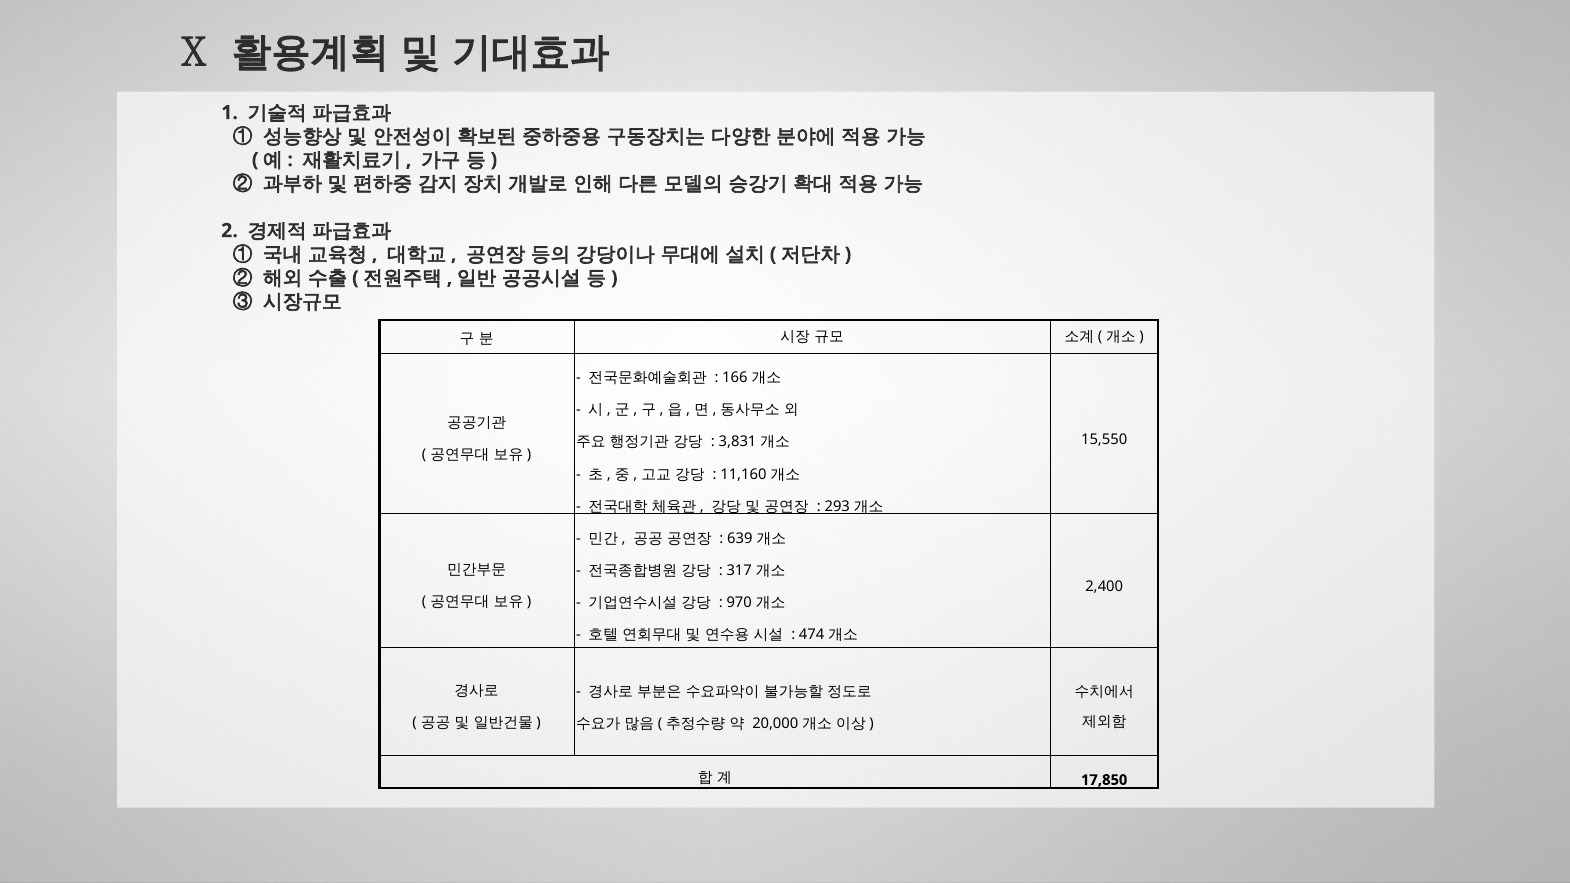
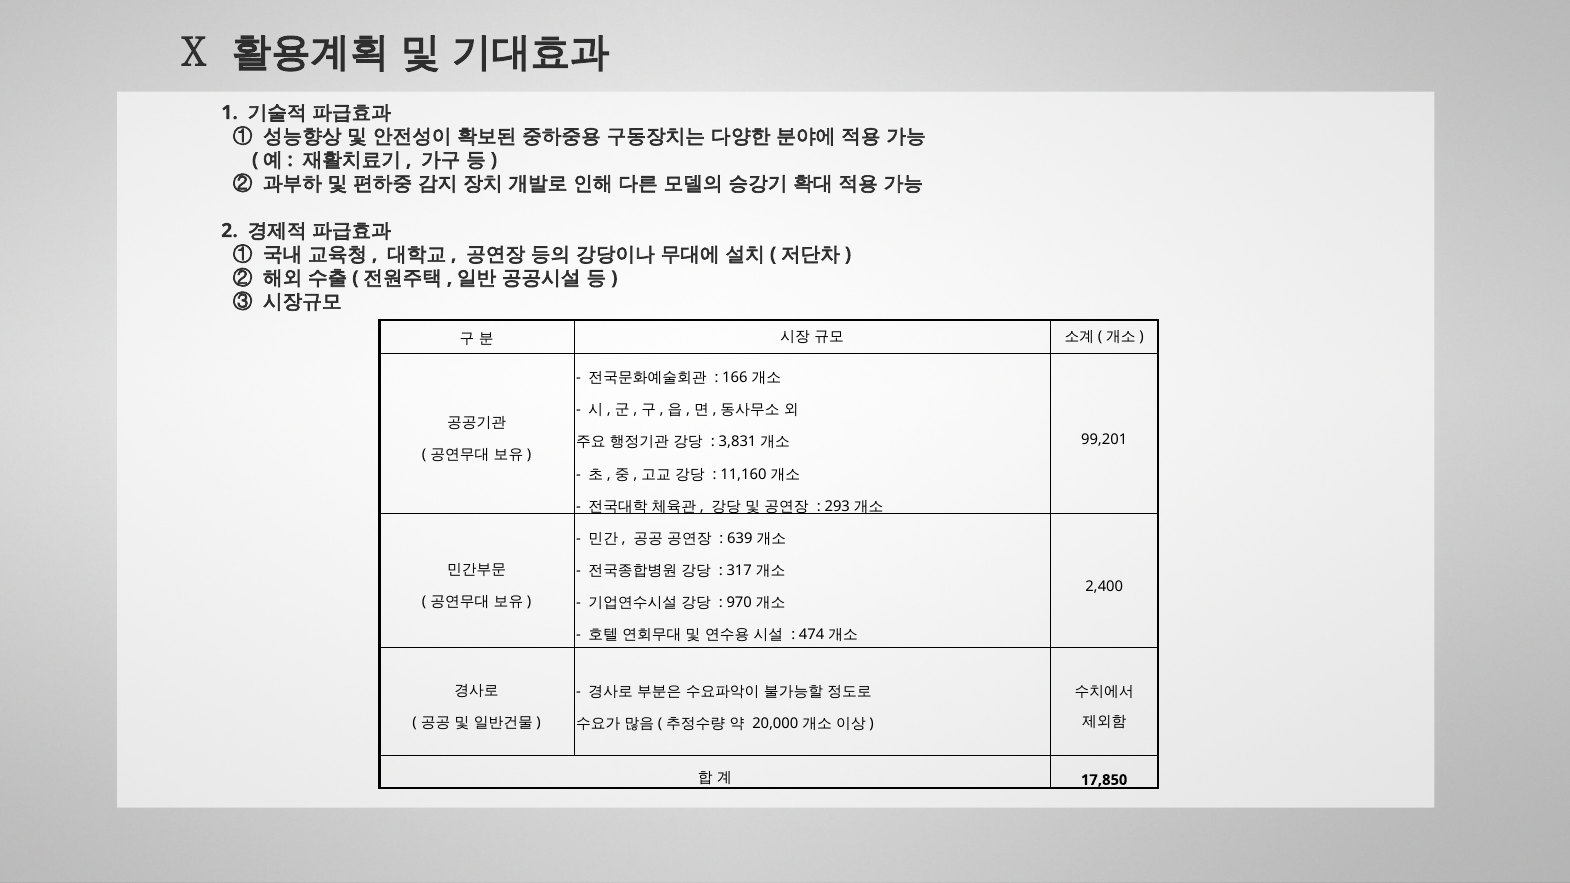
15,550: 15,550 -> 99,201
